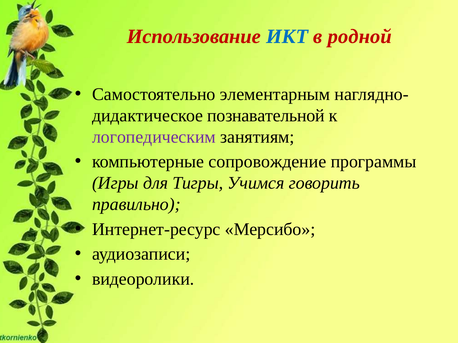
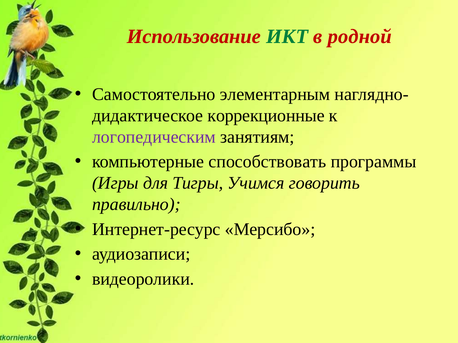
ИКТ colour: blue -> green
познавательной: познавательной -> коррекционные
сопровождение: сопровождение -> способствовать
